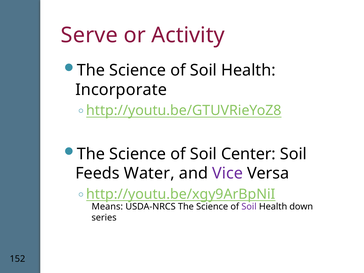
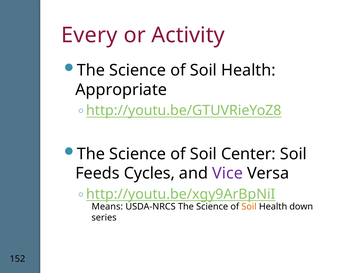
Serve: Serve -> Every
Incorporate: Incorporate -> Appropriate
Water: Water -> Cycles
Soil at (249, 207) colour: purple -> orange
